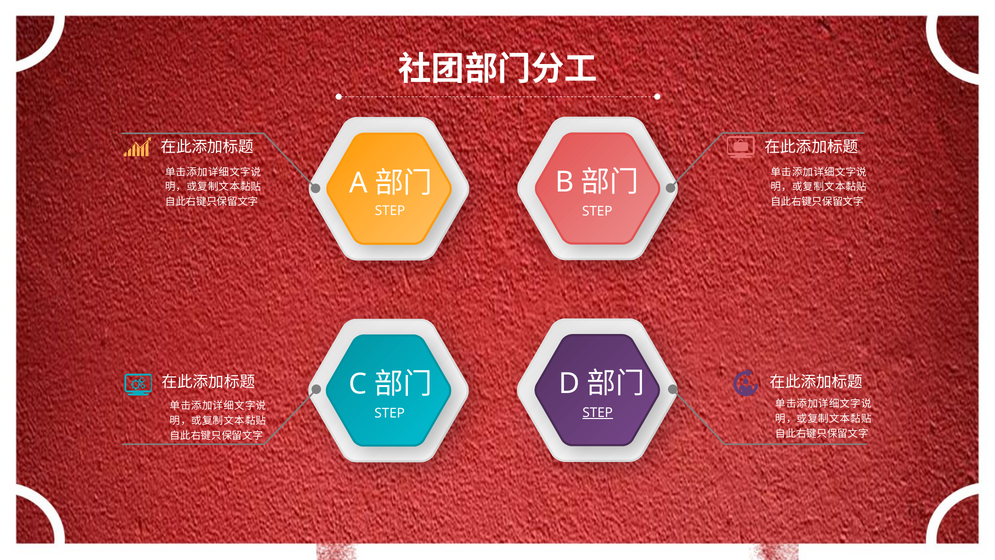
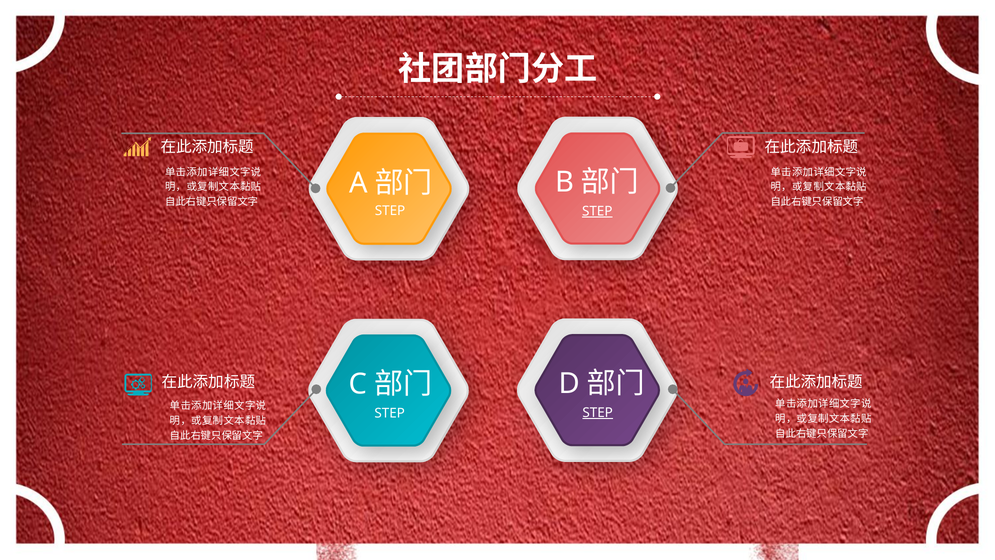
STEP at (597, 211) underline: none -> present
